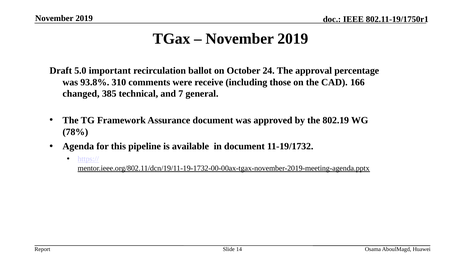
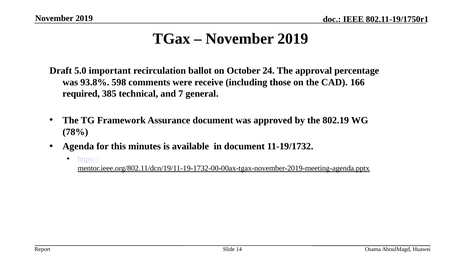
310: 310 -> 598
changed: changed -> required
pipeline: pipeline -> minutes
